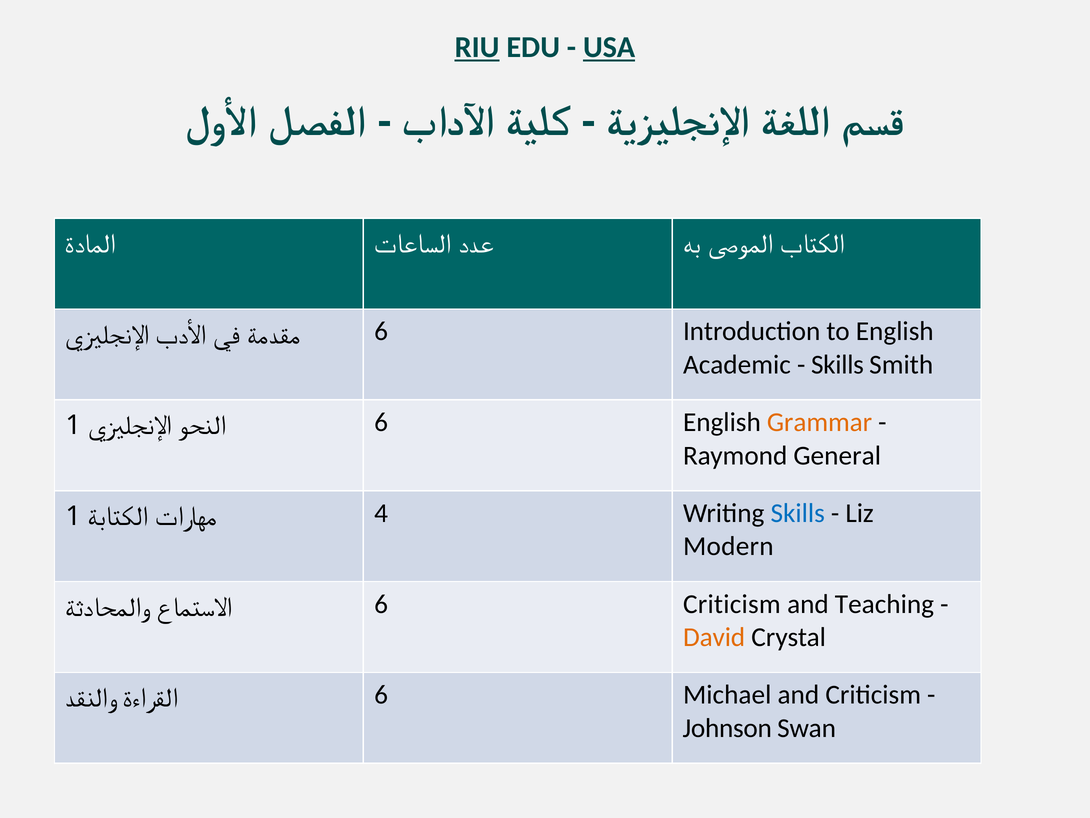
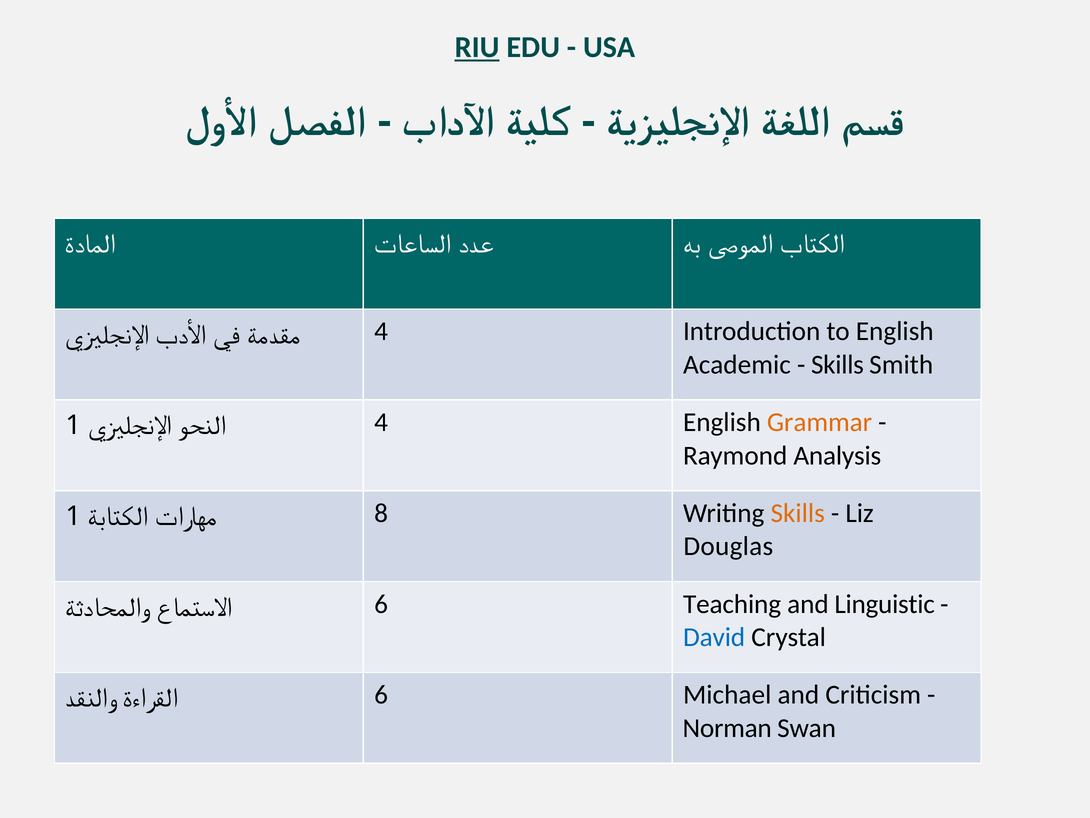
USA underline: present -> none
6 at (381, 331): 6 -> 4
1 6: 6 -> 4
General: General -> Analysis
4: 4 -> 8
Skills at (798, 513) colour: blue -> orange
Modern: Modern -> Douglas
6 Criticism: Criticism -> Teaching
Teaching: Teaching -> Linguistic
David colour: orange -> blue
Johnson: Johnson -> Norman
